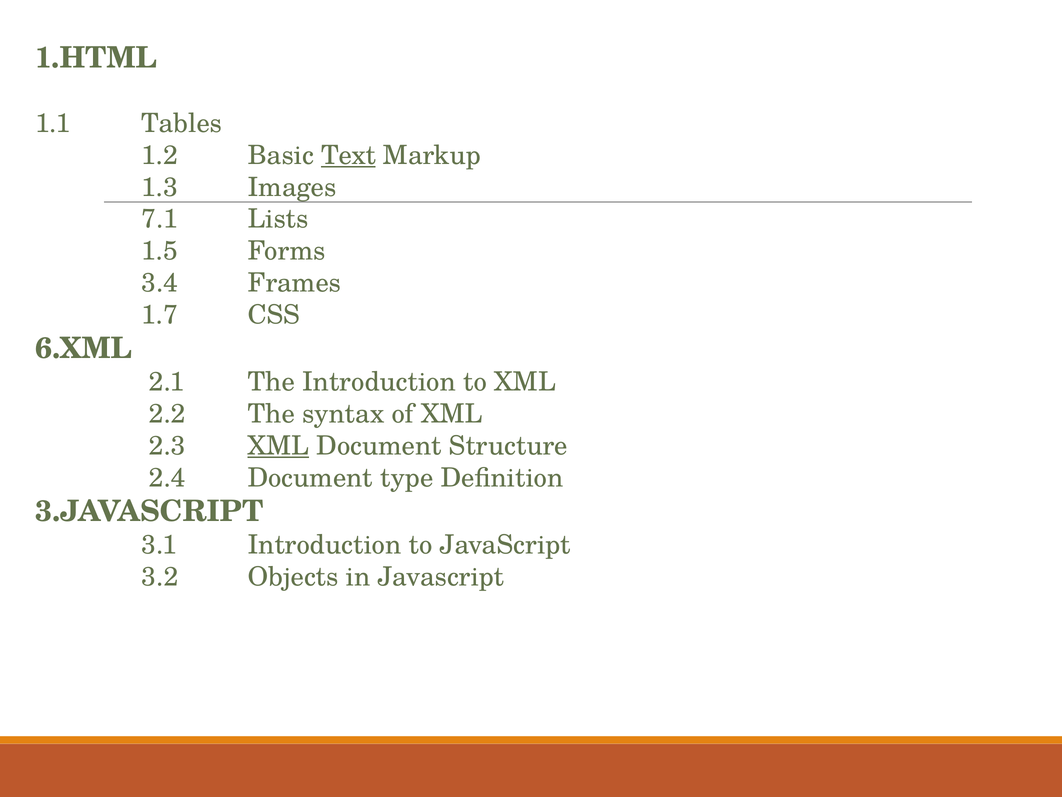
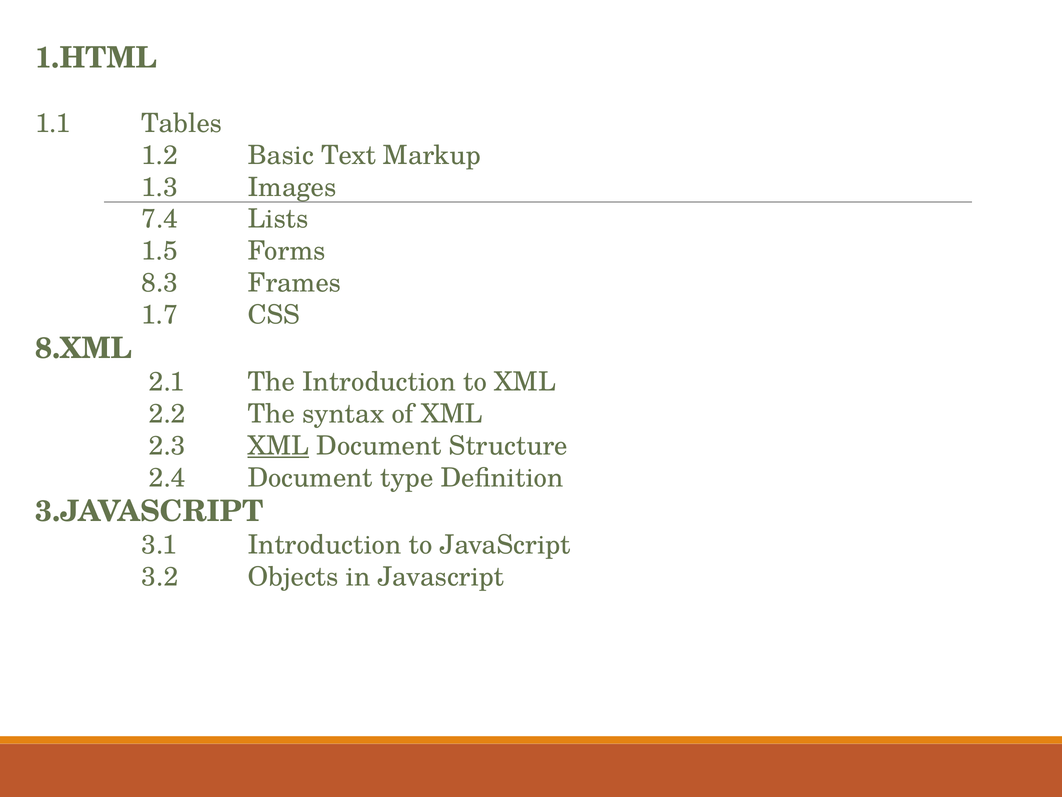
Text underline: present -> none
7.1: 7.1 -> 7.4
3.4: 3.4 -> 8.3
6.XML: 6.XML -> 8.XML
